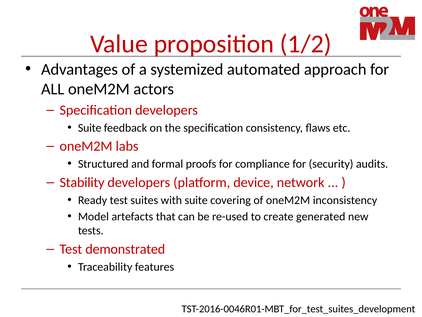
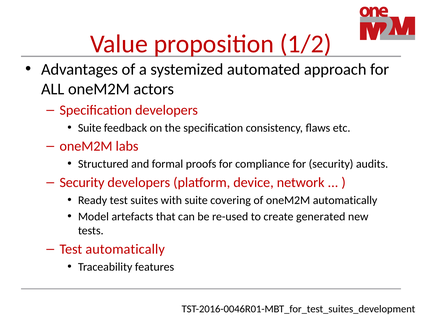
Stability at (82, 182): Stability -> Security
oneM2M inconsistency: inconsistency -> automatically
Test demonstrated: demonstrated -> automatically
